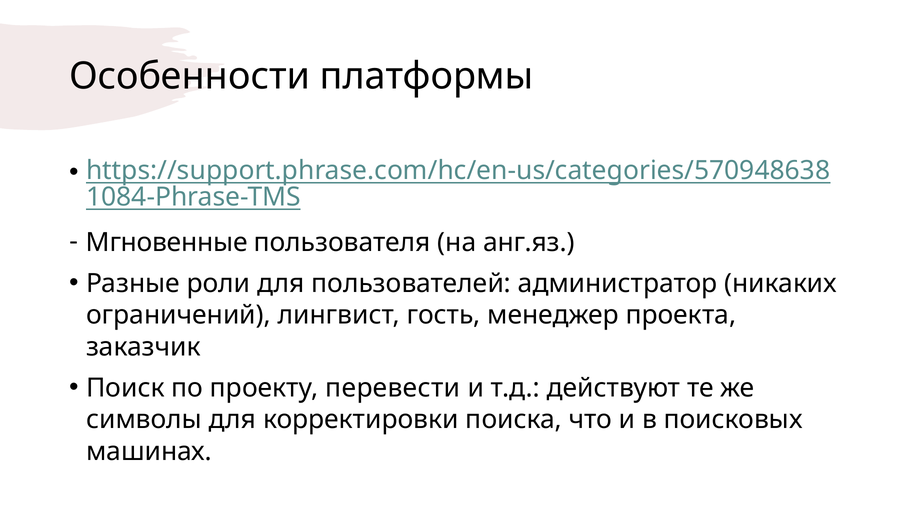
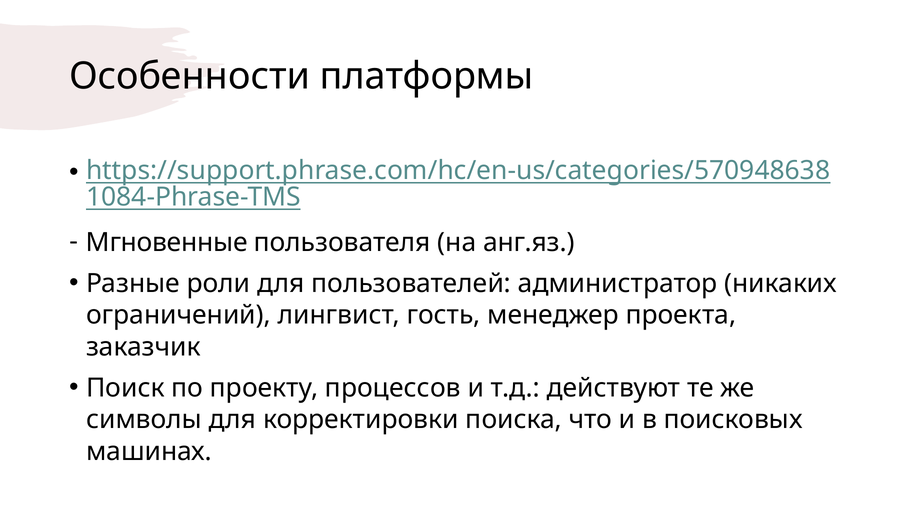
перевести: перевести -> процессов
